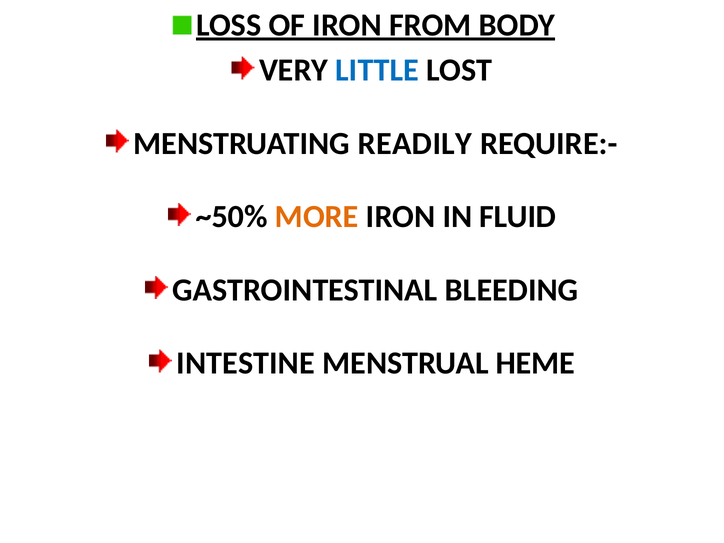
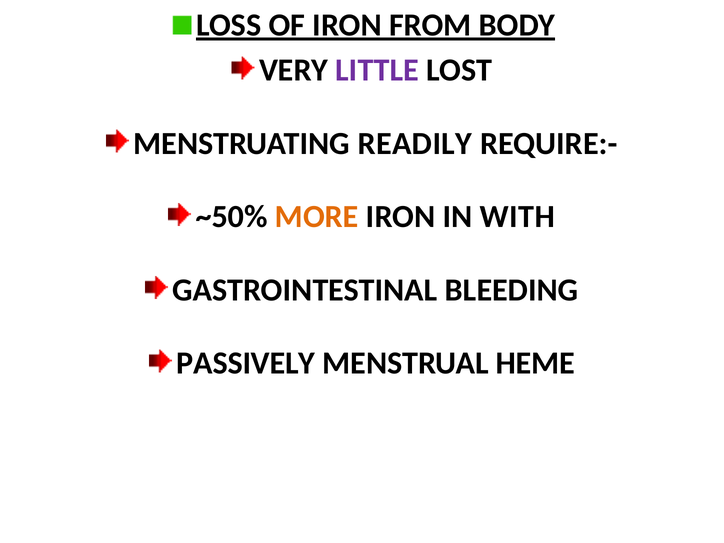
LITTLE colour: blue -> purple
FLUID: FLUID -> WITH
INTESTINE: INTESTINE -> PASSIVELY
